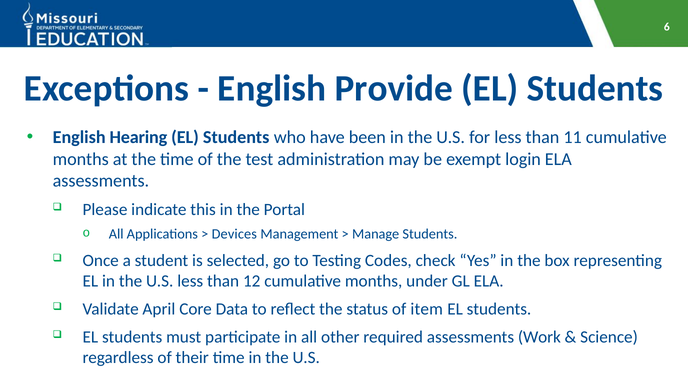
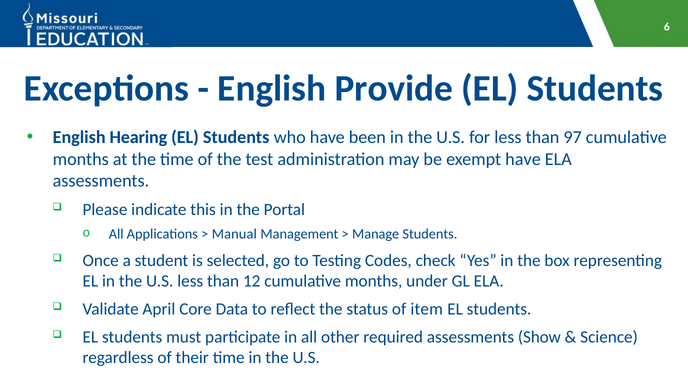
11: 11 -> 97
exempt login: login -> have
Devices: Devices -> Manual
Work: Work -> Show
